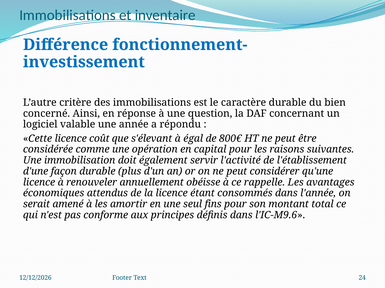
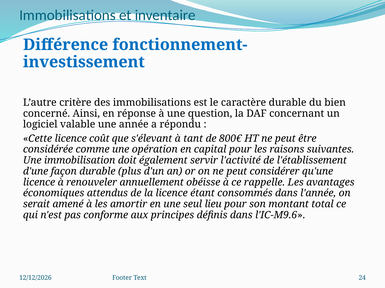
égal: égal -> tant
fins: fins -> lieu
